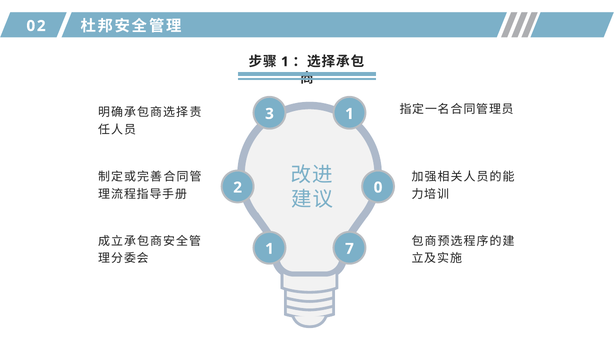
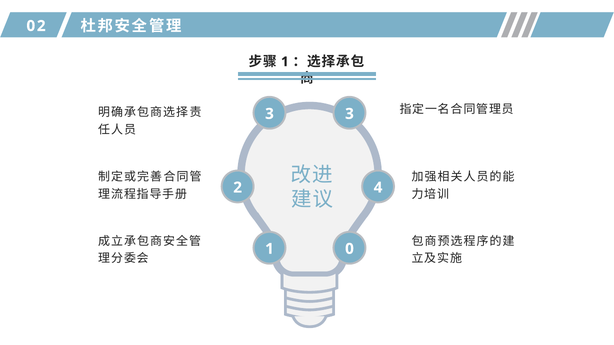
3 1: 1 -> 3
0: 0 -> 4
7: 7 -> 0
